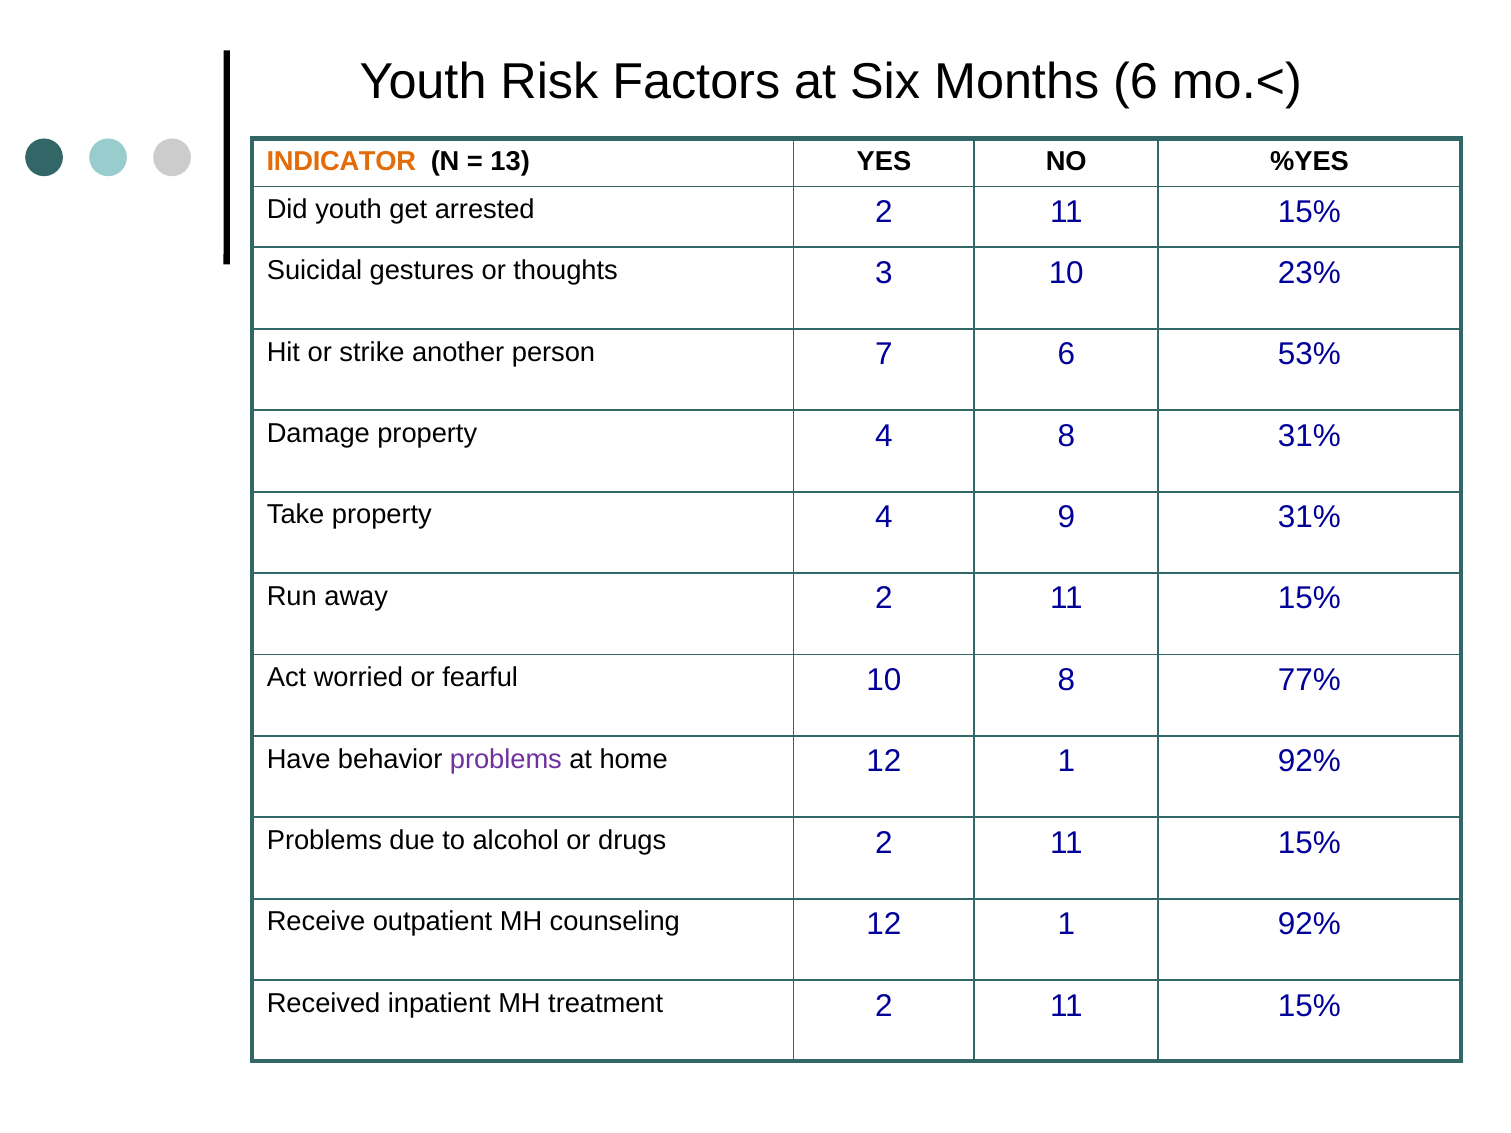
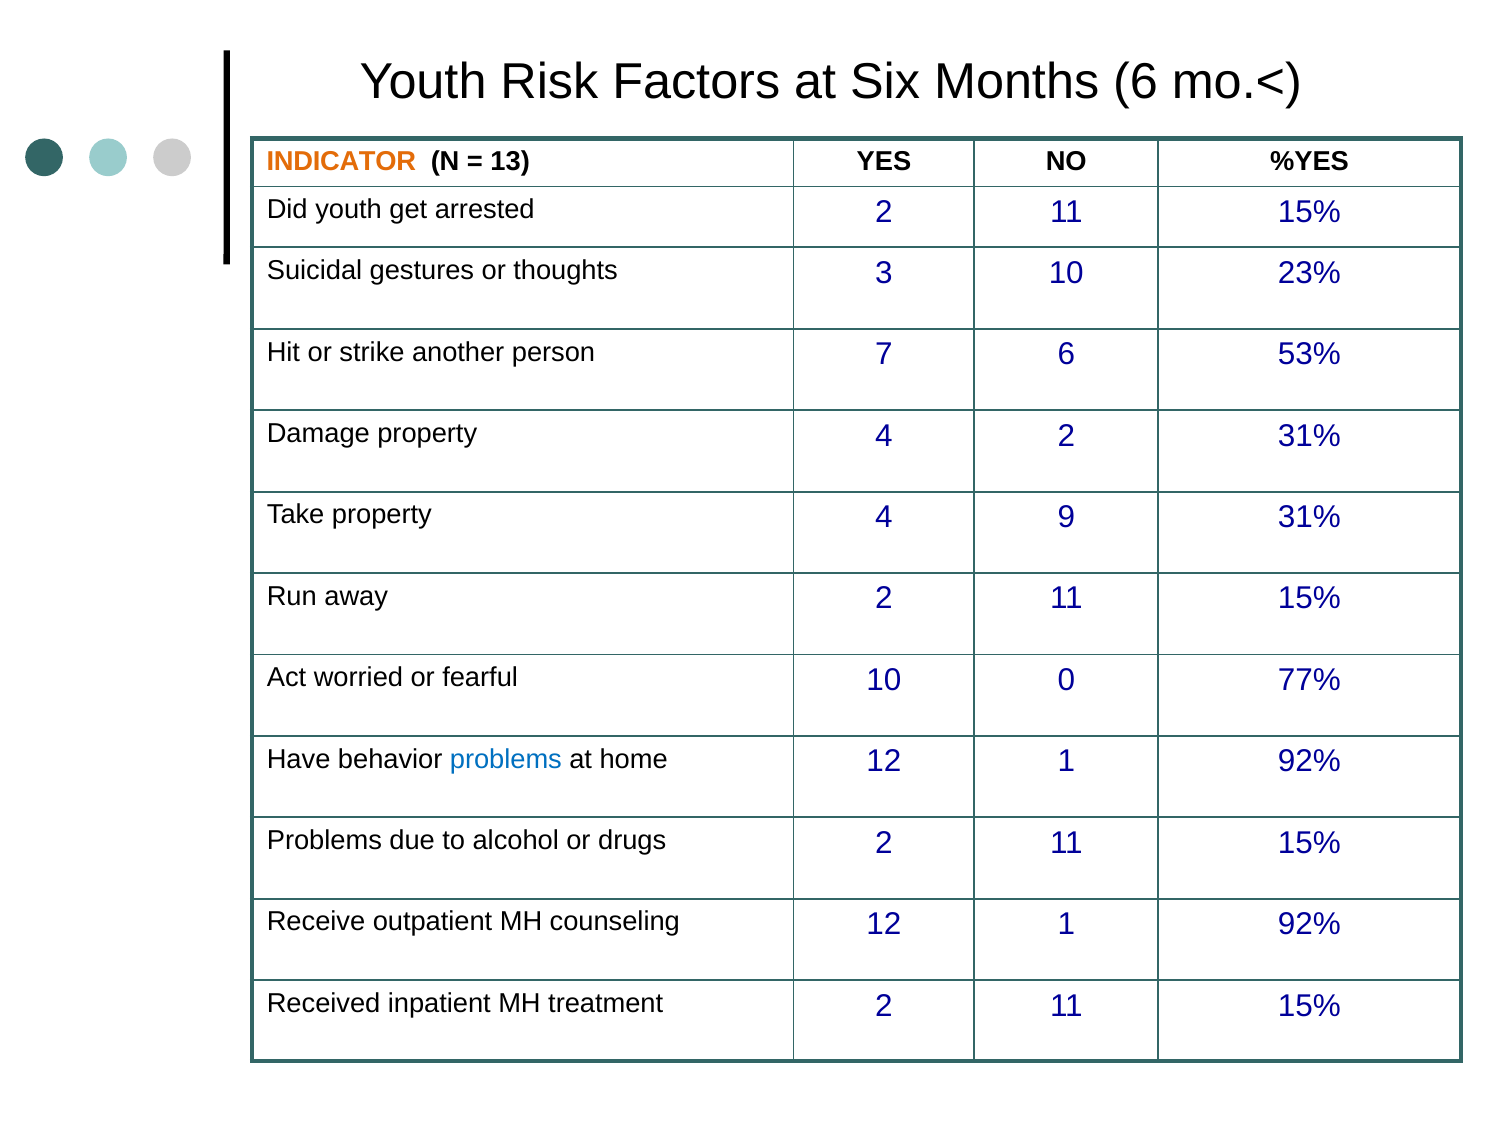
4 8: 8 -> 2
10 8: 8 -> 0
problems at (506, 759) colour: purple -> blue
